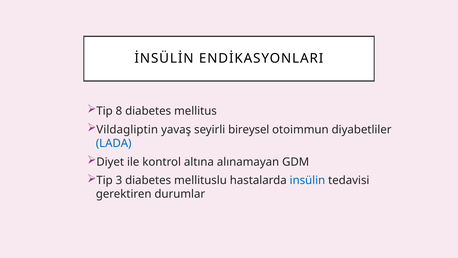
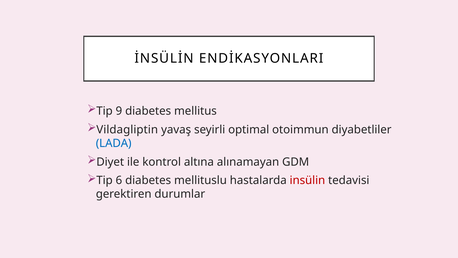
8: 8 -> 9
bireysel: bireysel -> optimal
3: 3 -> 6
insülin colour: blue -> red
